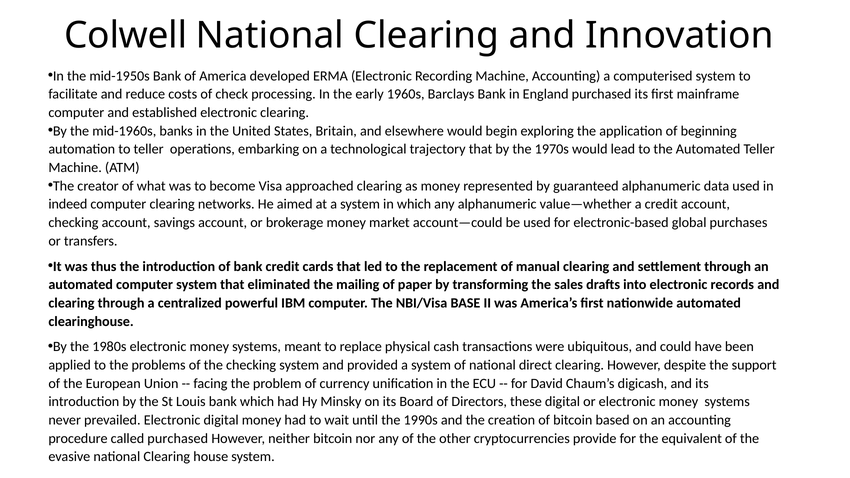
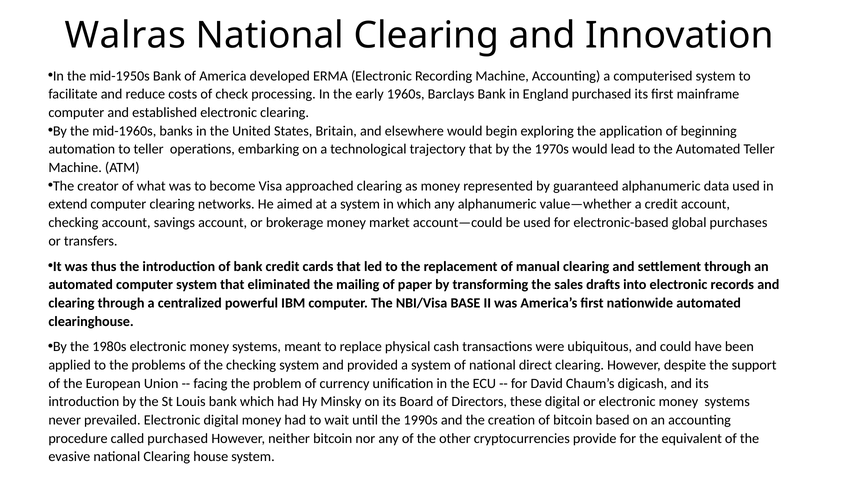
Colwell: Colwell -> Walras
indeed: indeed -> extend
